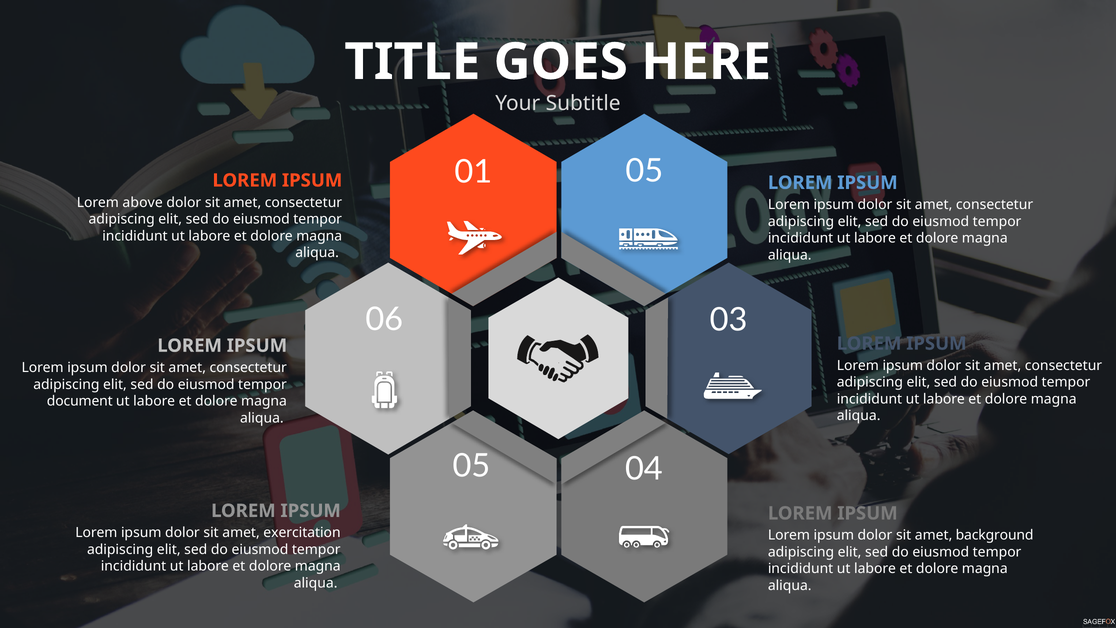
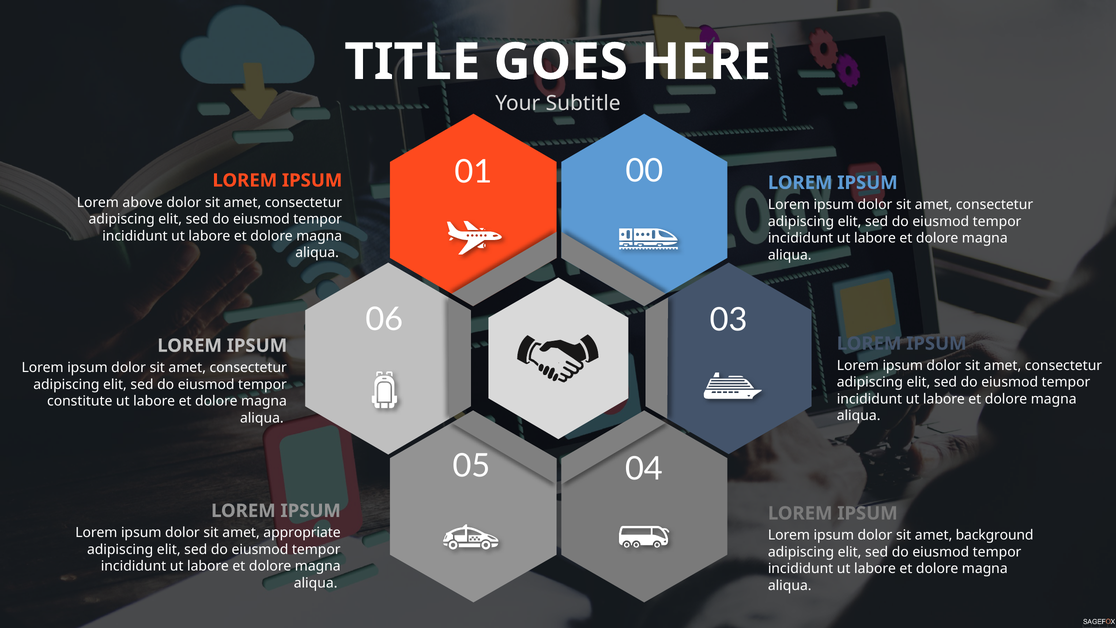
01 05: 05 -> 00
document: document -> constitute
exercitation: exercitation -> appropriate
